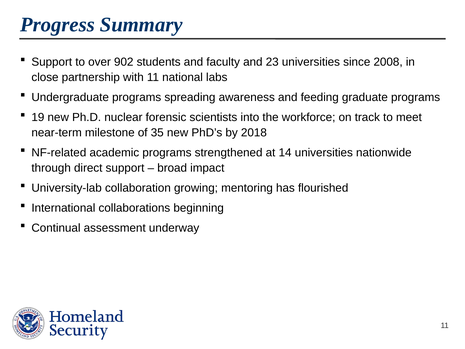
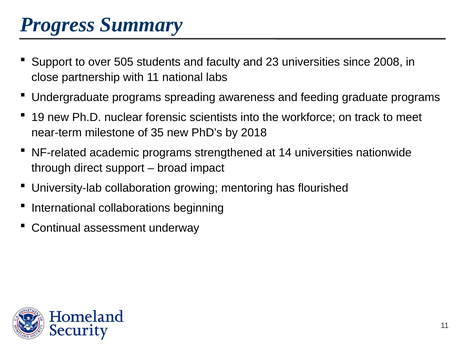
902: 902 -> 505
